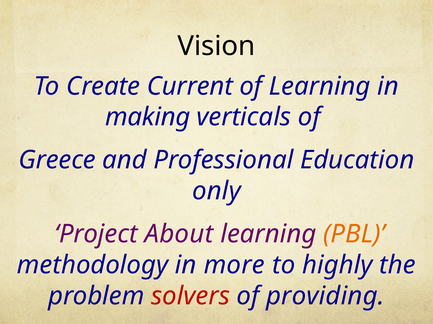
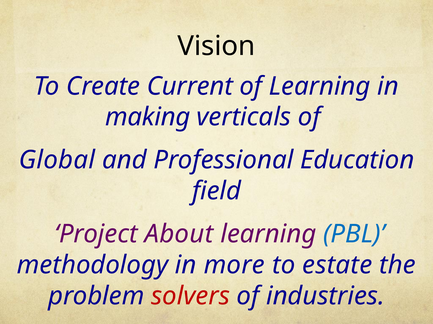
Greece: Greece -> Global
only: only -> field
PBL colour: orange -> blue
highly: highly -> estate
providing: providing -> industries
